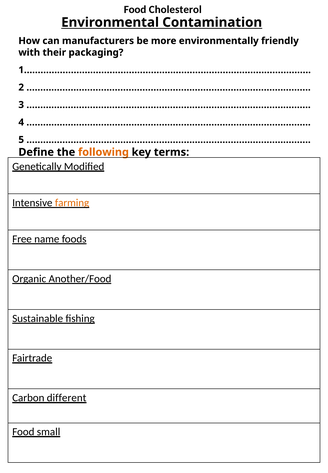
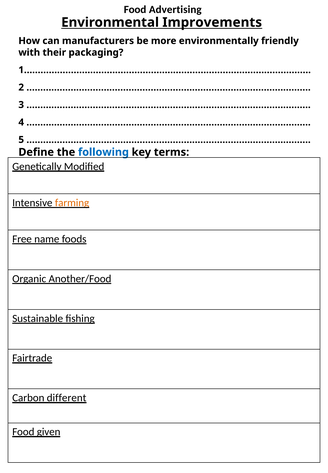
Cholesterol: Cholesterol -> Advertising
Contamination: Contamination -> Improvements
following colour: orange -> blue
small: small -> given
